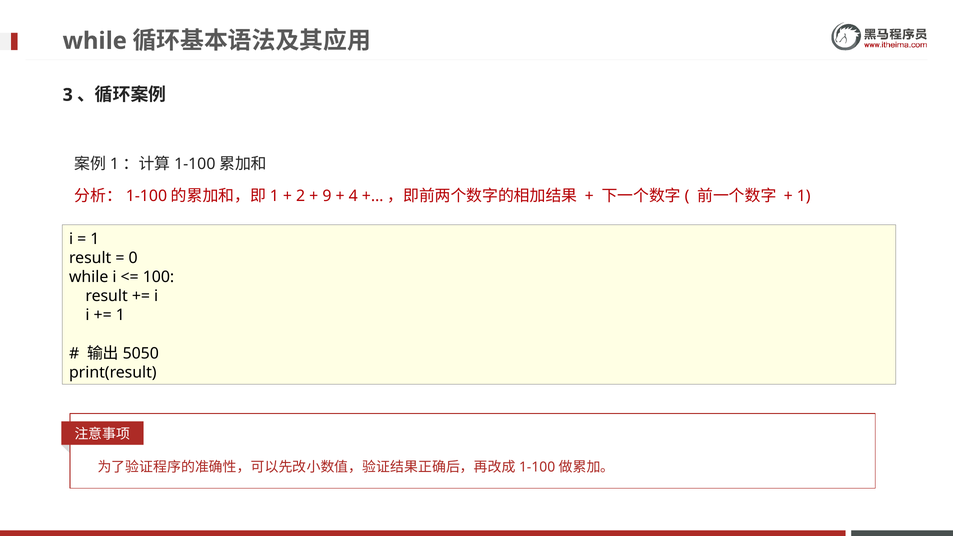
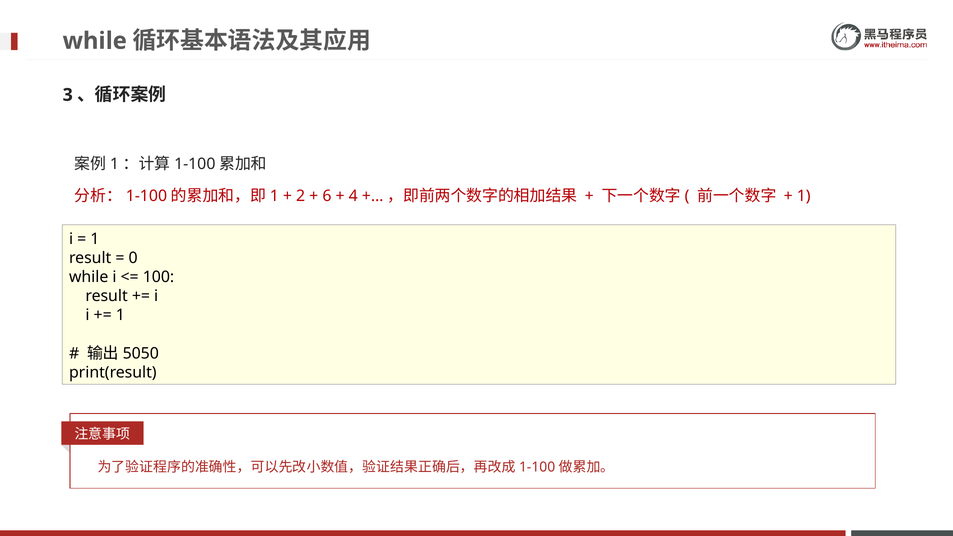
9: 9 -> 6
